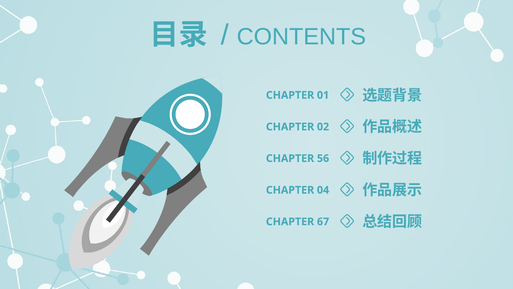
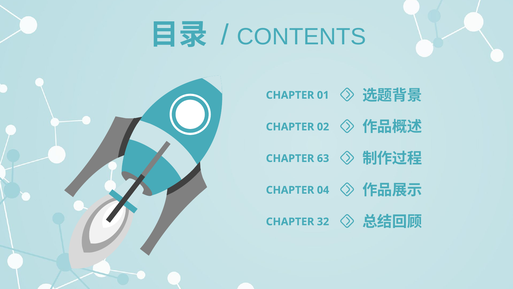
56: 56 -> 63
67: 67 -> 32
